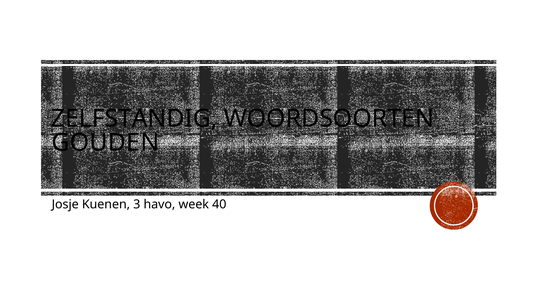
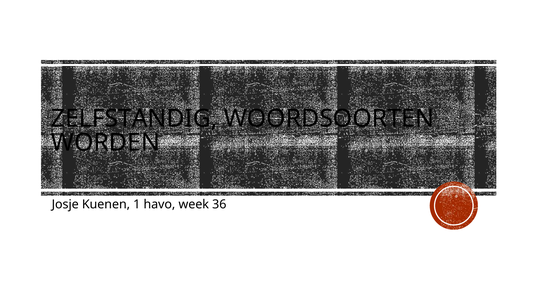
GOUDEN: GOUDEN -> WORDEN
3: 3 -> 1
40: 40 -> 36
